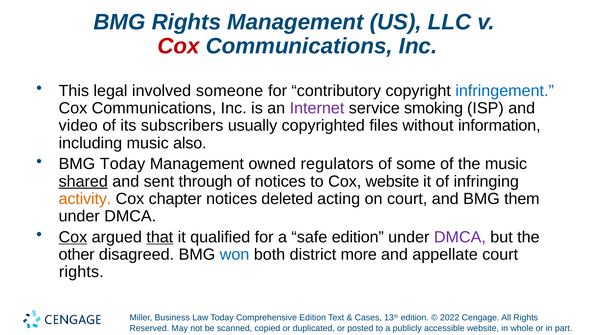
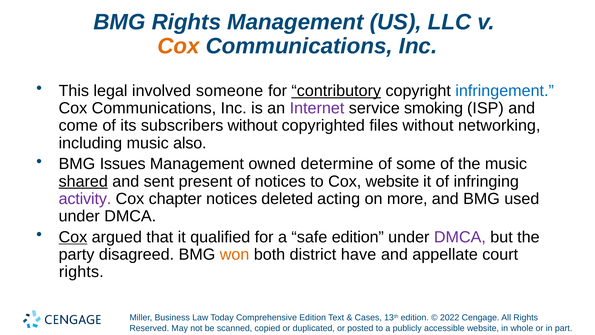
Cox at (178, 46) colour: red -> orange
contributory underline: none -> present
video: video -> come
subscribers usually: usually -> without
information: information -> networking
BMG Today: Today -> Issues
regulators: regulators -> determine
through: through -> present
activity colour: orange -> purple
on court: court -> more
them: them -> used
that underline: present -> none
other: other -> party
won colour: blue -> orange
more: more -> have
